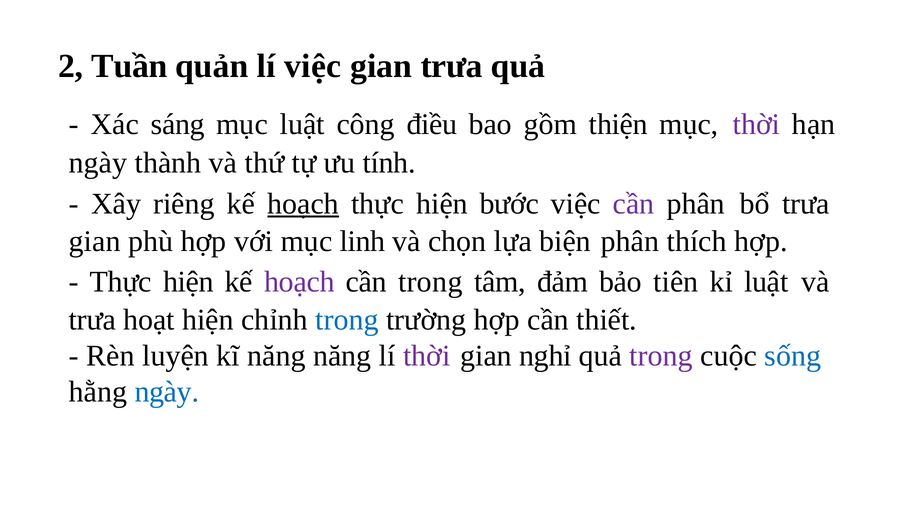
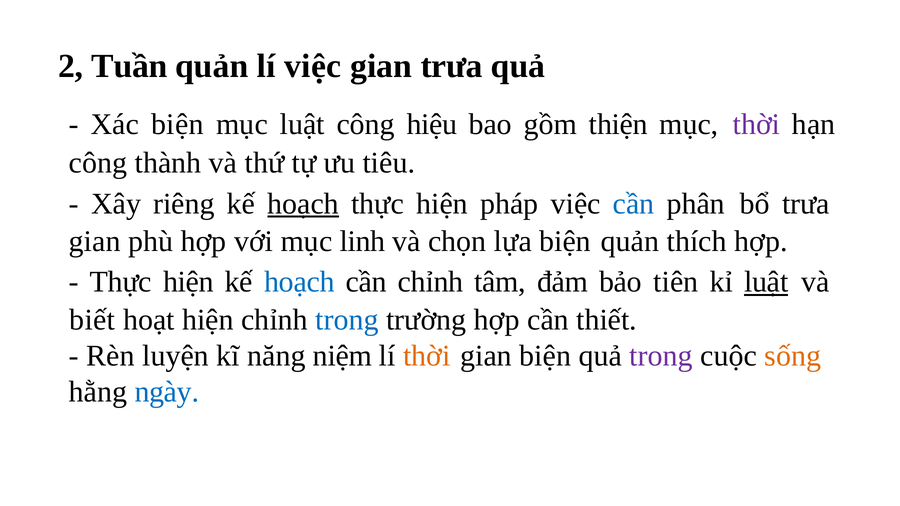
Xác sáng: sáng -> biện
điều: điều -> hiệu
ngày at (98, 163): ngày -> công
tính: tính -> tiêu
bước: bước -> pháp
cần at (634, 204) colour: purple -> blue
biện phân: phân -> quản
hoạch at (299, 282) colour: purple -> blue
cần trong: trong -> chỉnh
luật at (766, 282) underline: none -> present
trưa at (92, 320): trưa -> biết
năng năng: năng -> niệm
thời at (427, 356) colour: purple -> orange
gian nghỉ: nghỉ -> biện
sống colour: blue -> orange
